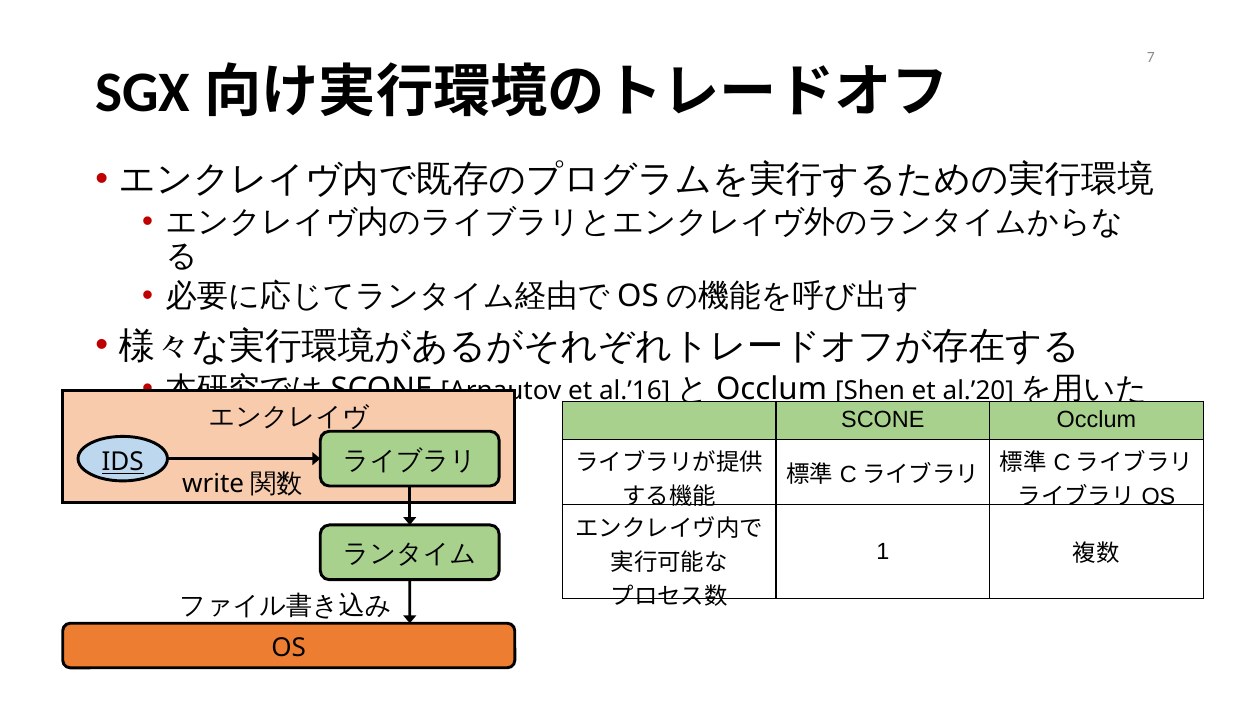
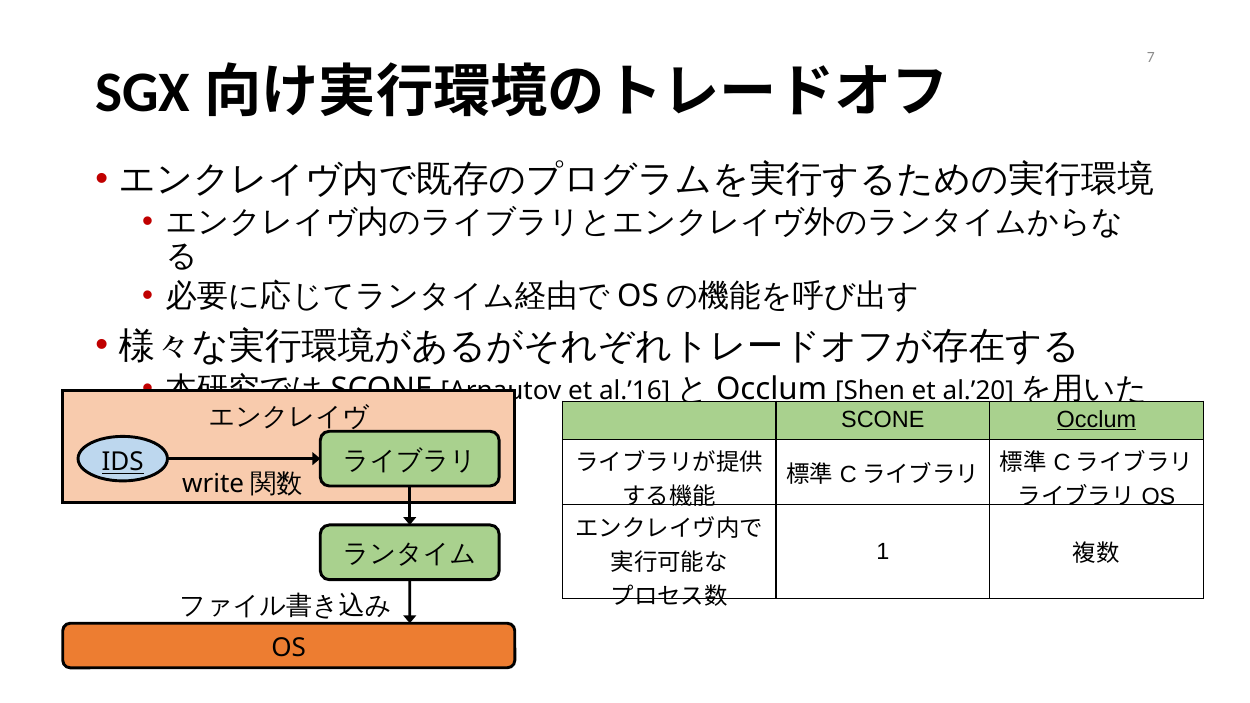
Occlum at (1096, 419) underline: none -> present
